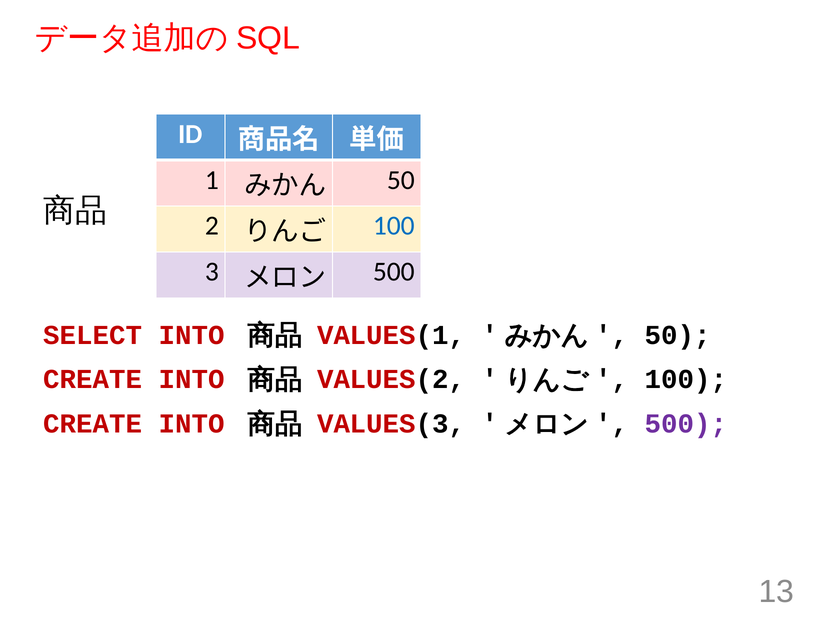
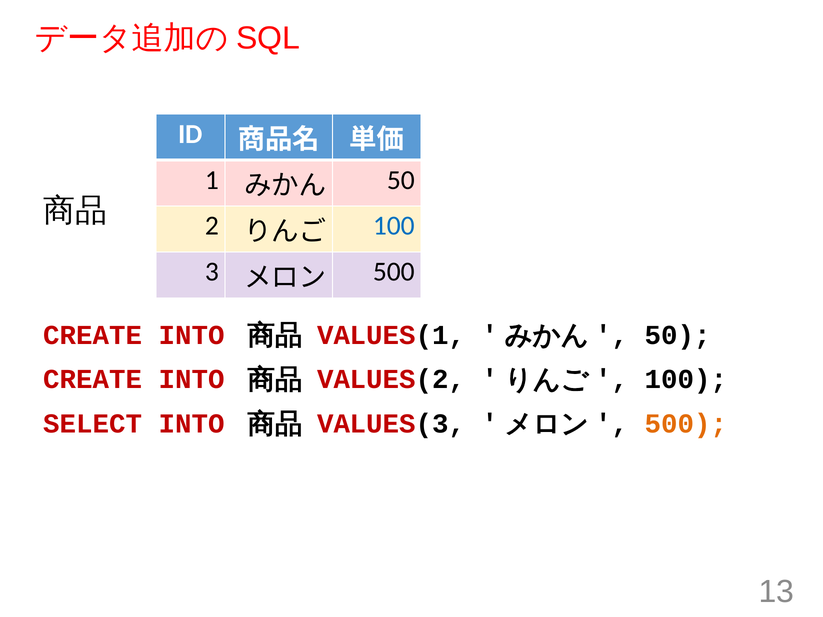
SELECT at (93, 335): SELECT -> CREATE
CREATE at (93, 424): CREATE -> SELECT
500 at (686, 424) colour: purple -> orange
